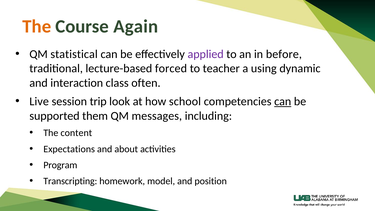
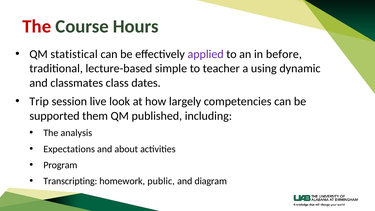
The at (37, 26) colour: orange -> red
Again: Again -> Hours
forced: forced -> simple
interaction: interaction -> classmates
often: often -> dates
Live: Live -> Trip
trip: trip -> live
school: school -> largely
can at (283, 101) underline: present -> none
messages: messages -> published
content: content -> analysis
model: model -> public
position: position -> diagram
